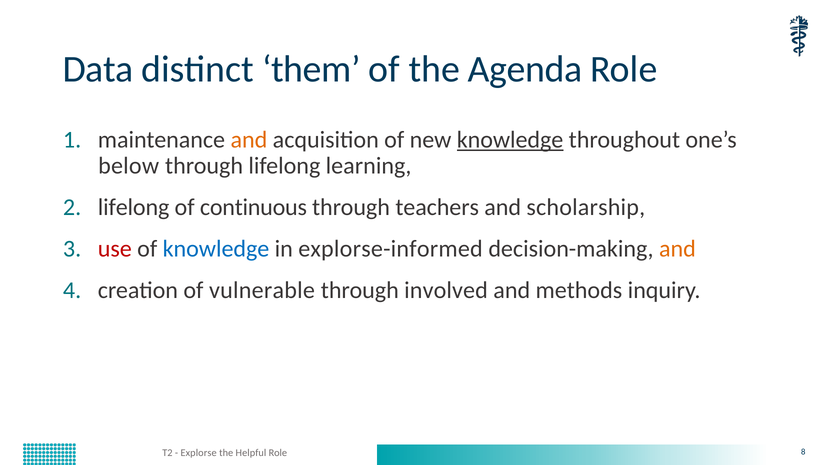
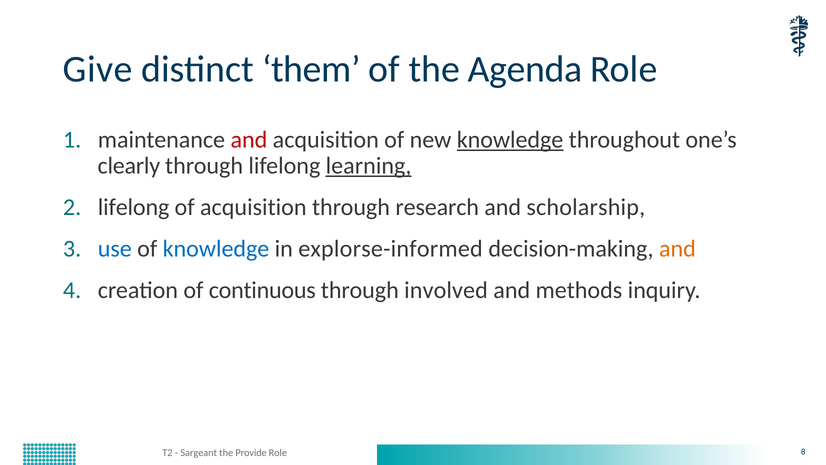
Data: Data -> Give
and at (249, 140) colour: orange -> red
below: below -> clearly
learning underline: none -> present
of continuous: continuous -> acquisition
teachers: teachers -> research
use colour: red -> blue
vulnerable: vulnerable -> continuous
Explorse: Explorse -> Sargeant
Helpful: Helpful -> Provide
